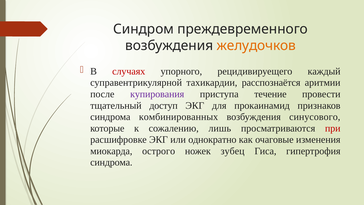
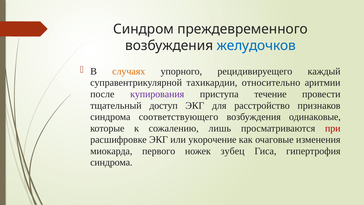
желудочков colour: orange -> blue
случаях colour: red -> orange
расспознаётся: расспознаётся -> относительно
прокаинамид: прокаинамид -> расстройство
комбинированных: комбинированных -> соответствующего
синусового: синусового -> одинаковые
однократно: однократно -> укорочение
острого: острого -> первого
